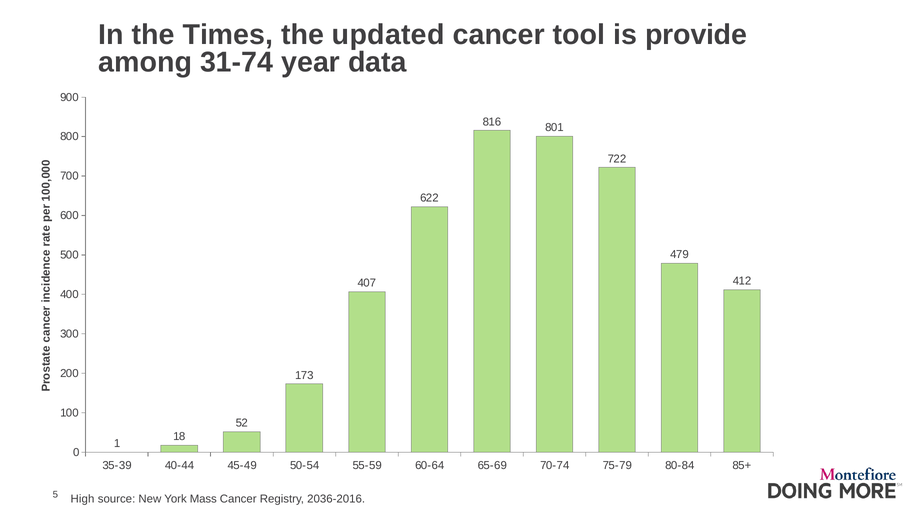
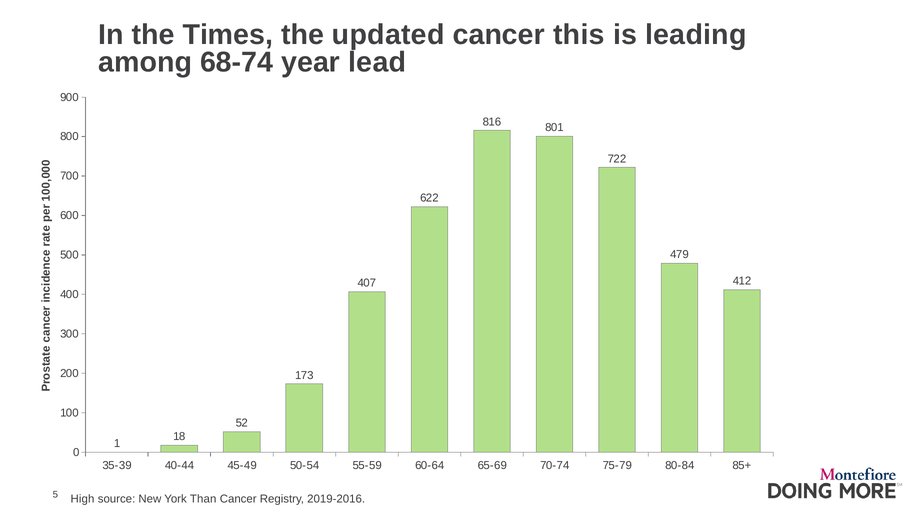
tool: tool -> this
provide: provide -> leading
31-74: 31-74 -> 68-74
data: data -> lead
Mass: Mass -> Than
2036-2016: 2036-2016 -> 2019-2016
